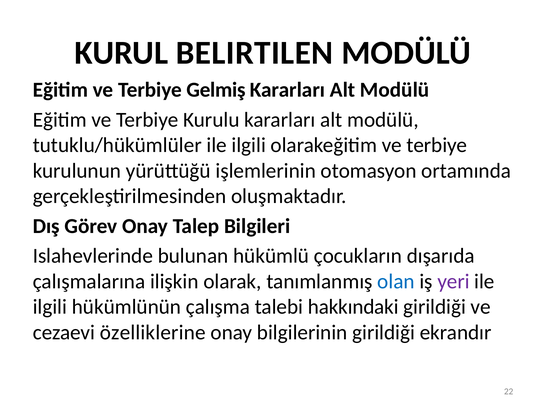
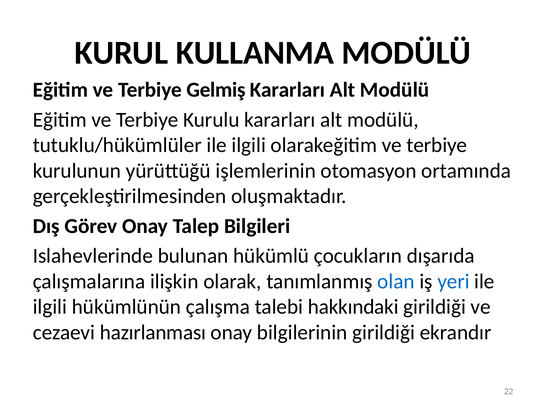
BELIRTILEN: BELIRTILEN -> KULLANMA
yeri colour: purple -> blue
özelliklerine: özelliklerine -> hazırlanması
